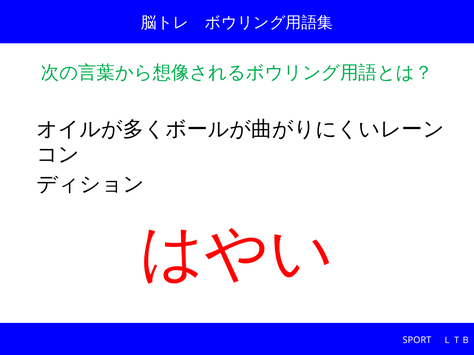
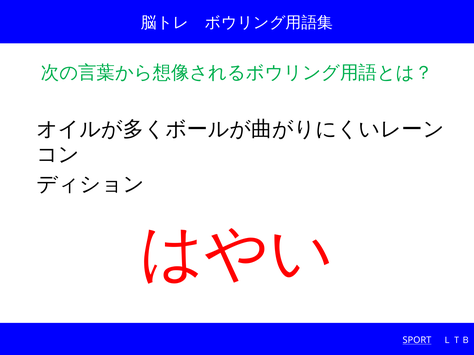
SPORT underline: none -> present
